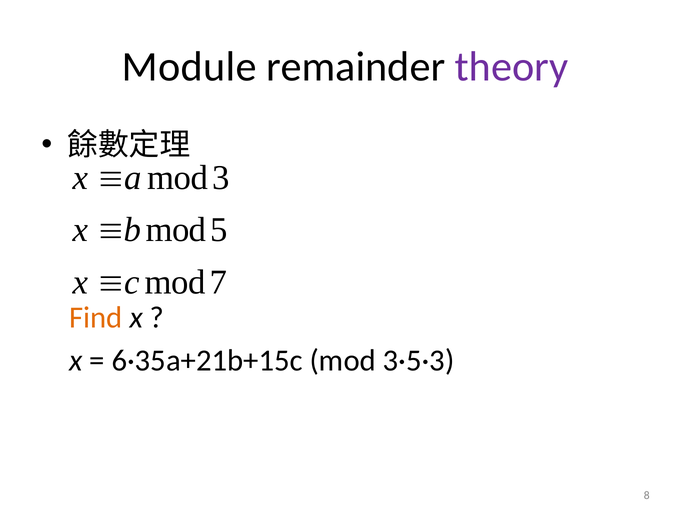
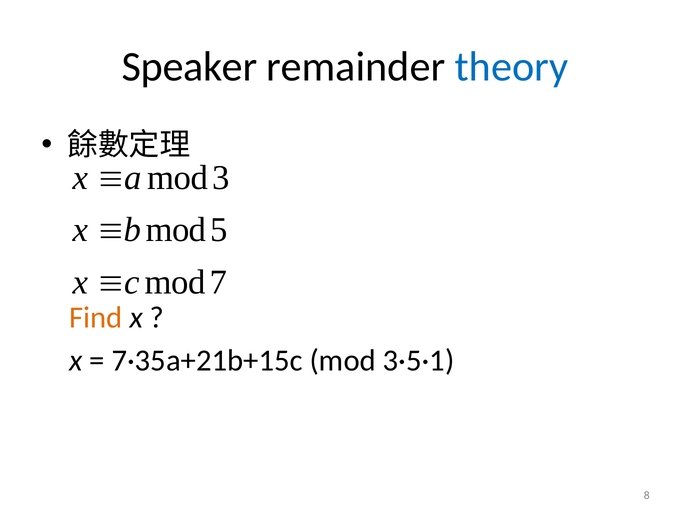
Module: Module -> Speaker
theory colour: purple -> blue
6·35a+21b+15c: 6·35a+21b+15c -> 7·35a+21b+15c
3·5·3: 3·5·3 -> 3·5·1
